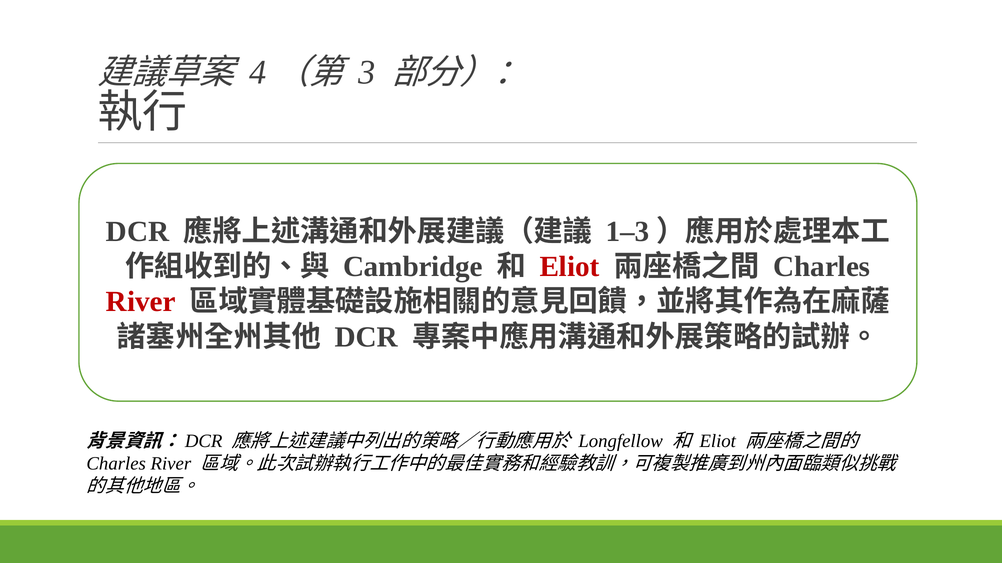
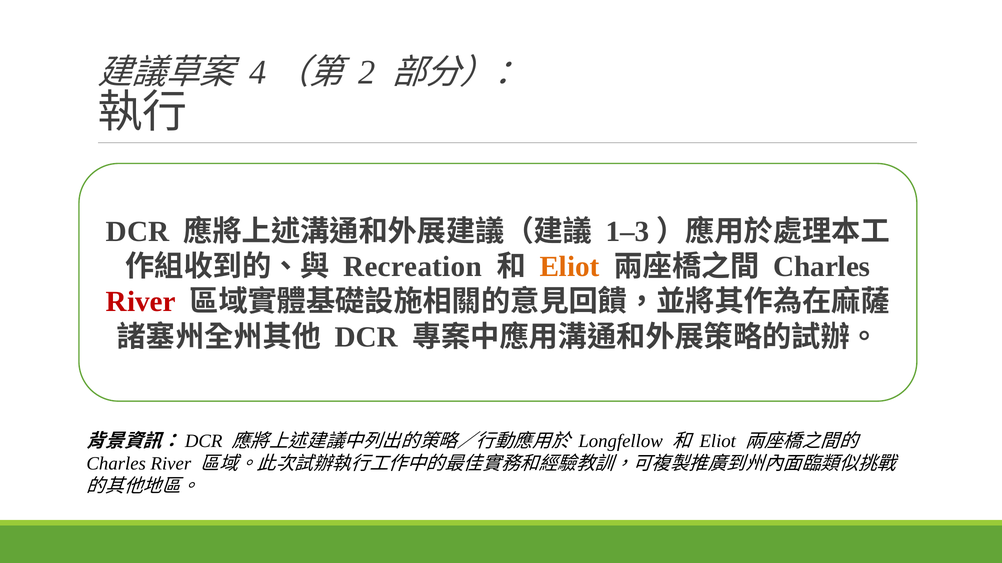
3: 3 -> 2
Cambridge: Cambridge -> Recreation
Eliot at (569, 267) colour: red -> orange
